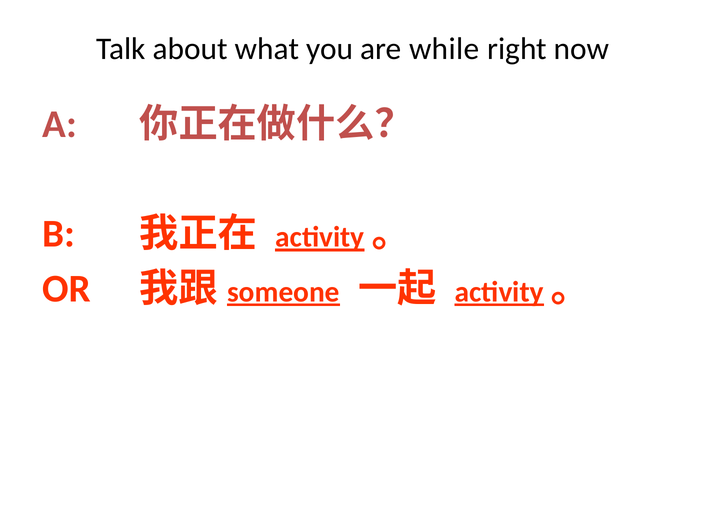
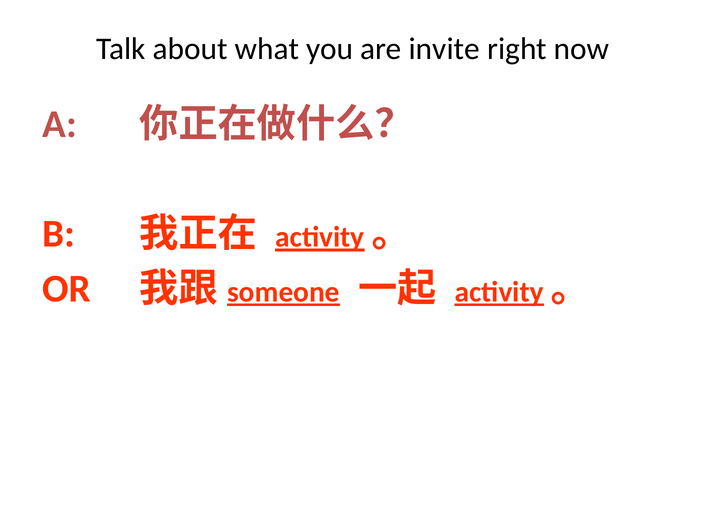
while: while -> invite
